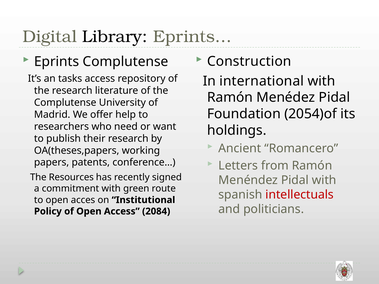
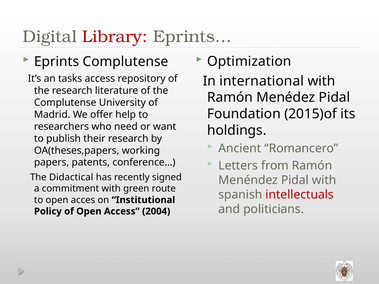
Library colour: black -> red
Construction: Construction -> Optimization
2054)of: 2054)of -> 2015)of
Resources: Resources -> Didactical
2084: 2084 -> 2004
